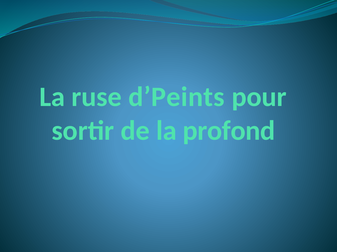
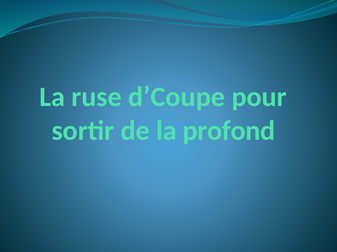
d’Peints: d’Peints -> d’Coupe
